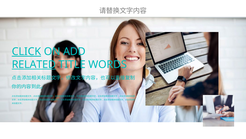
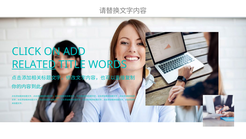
CLICK underline: present -> none
